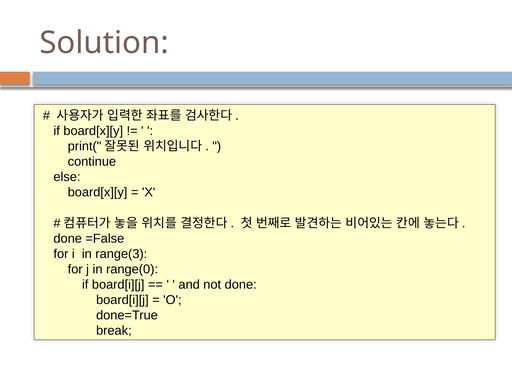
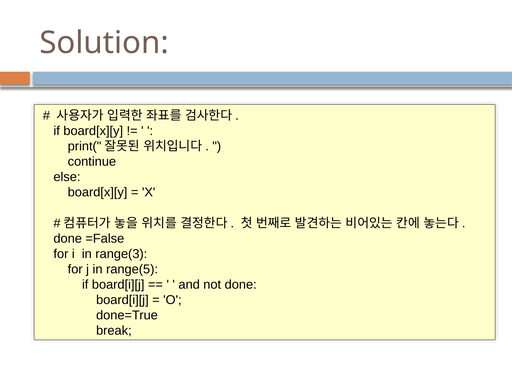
range(0: range(0 -> range(5
